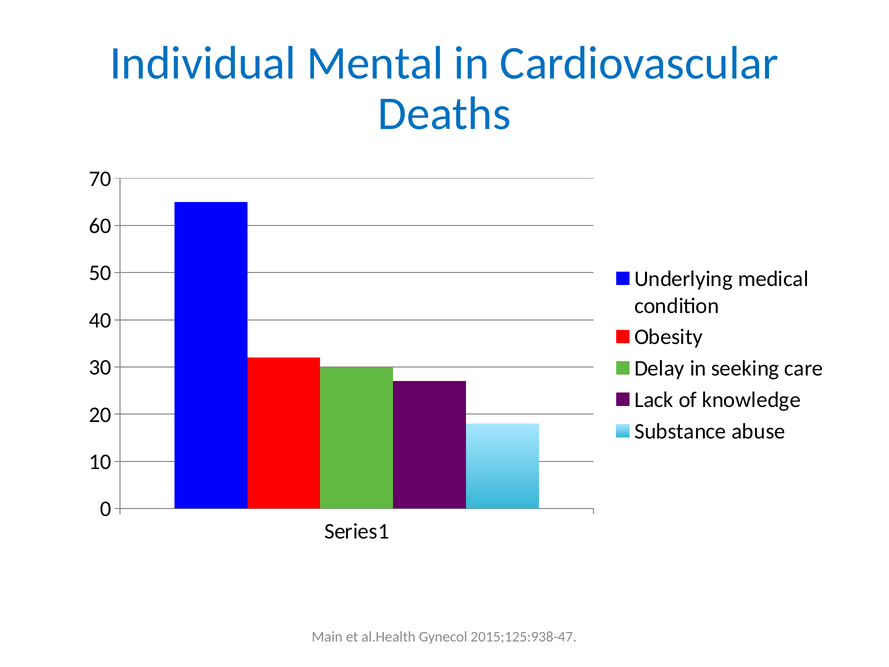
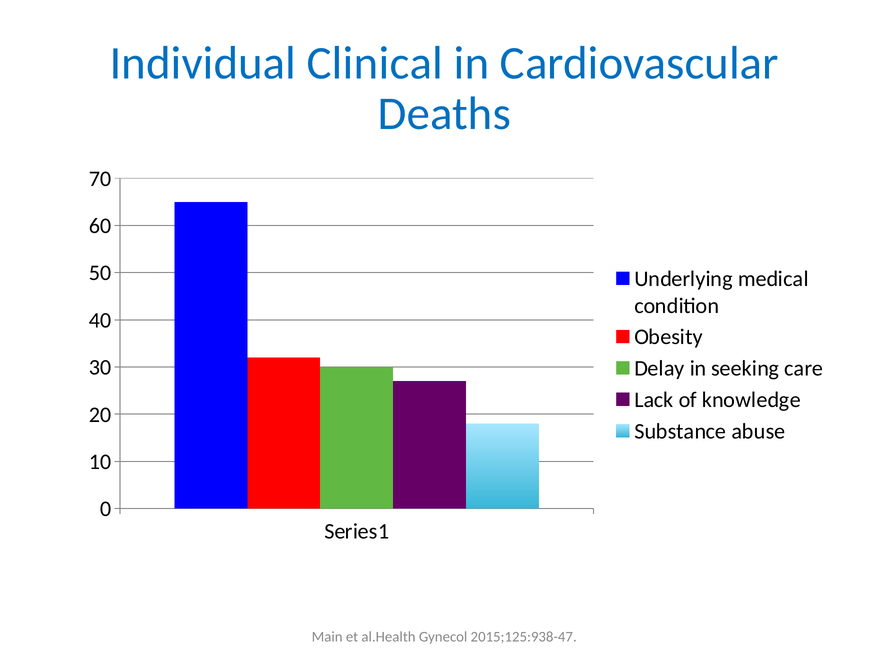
Mental: Mental -> Clinical
